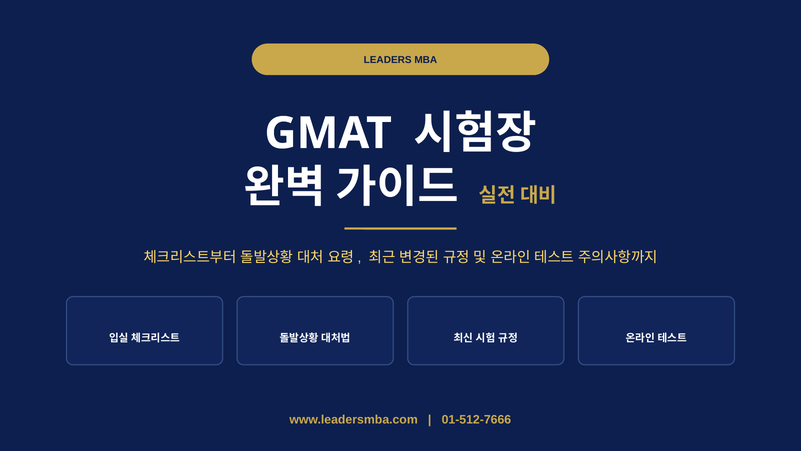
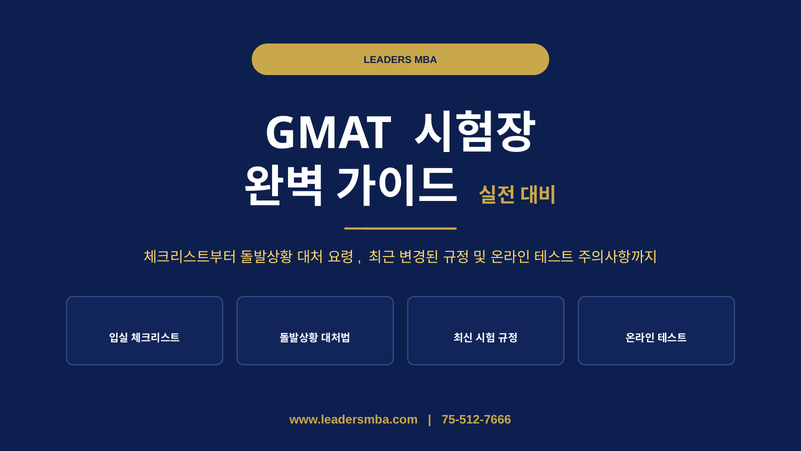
01-512-7666: 01-512-7666 -> 75-512-7666
